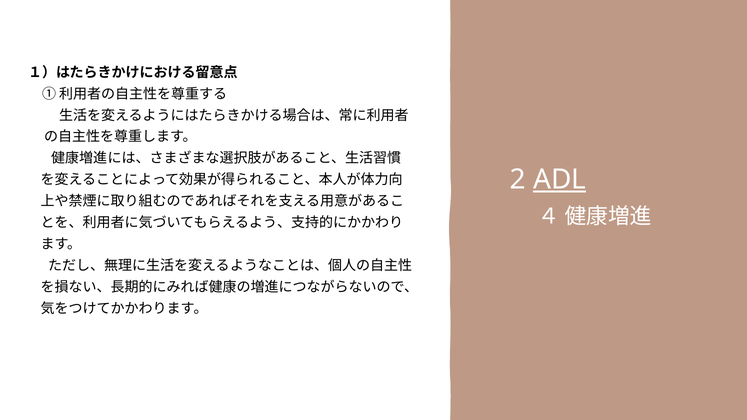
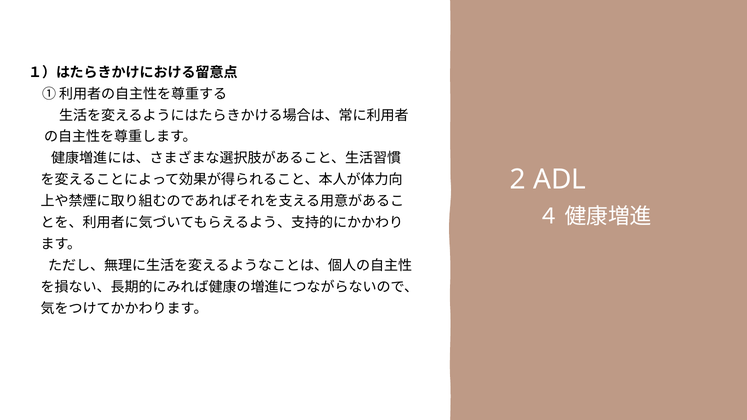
ADL underline: present -> none
